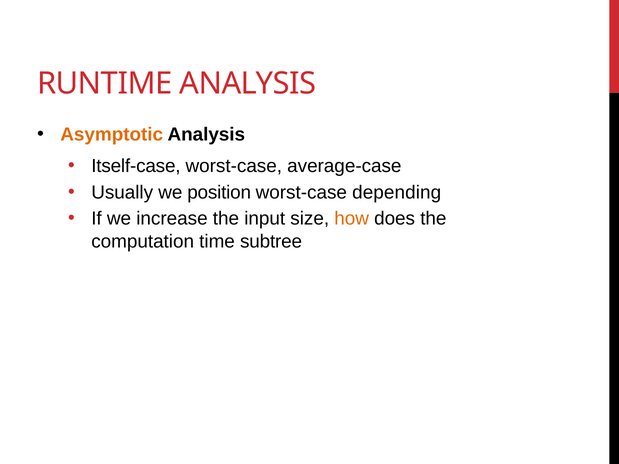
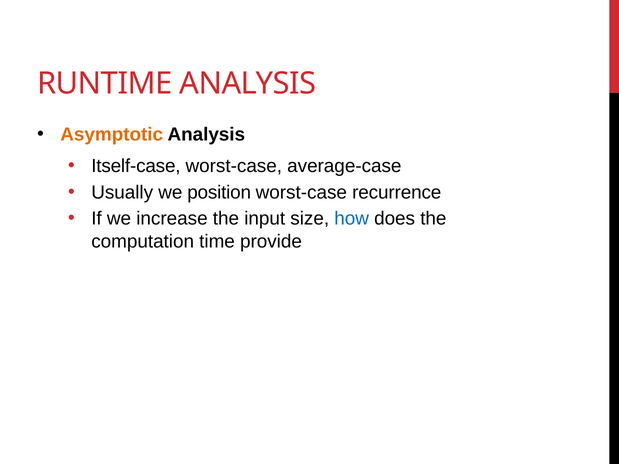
depending: depending -> recurrence
how colour: orange -> blue
subtree: subtree -> provide
